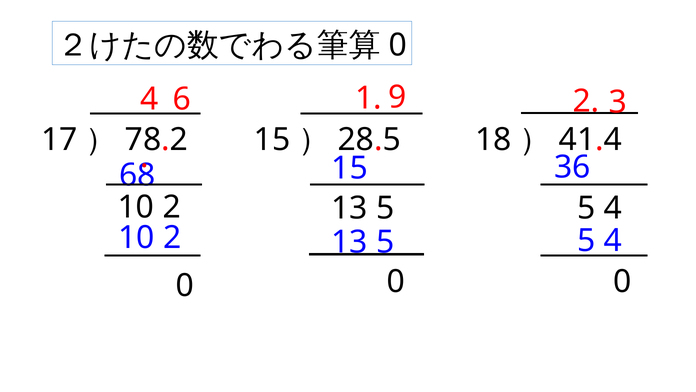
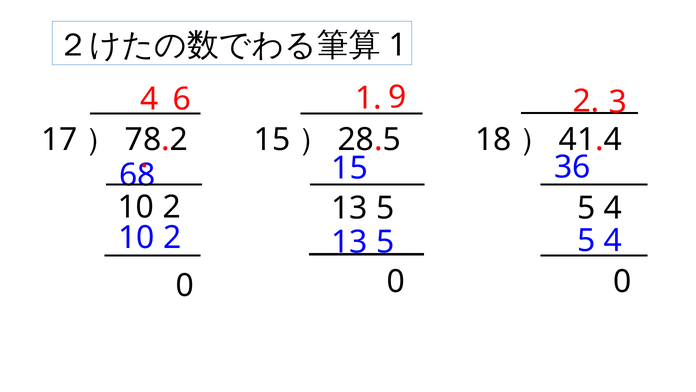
0 at (398, 45): 0 -> 1
